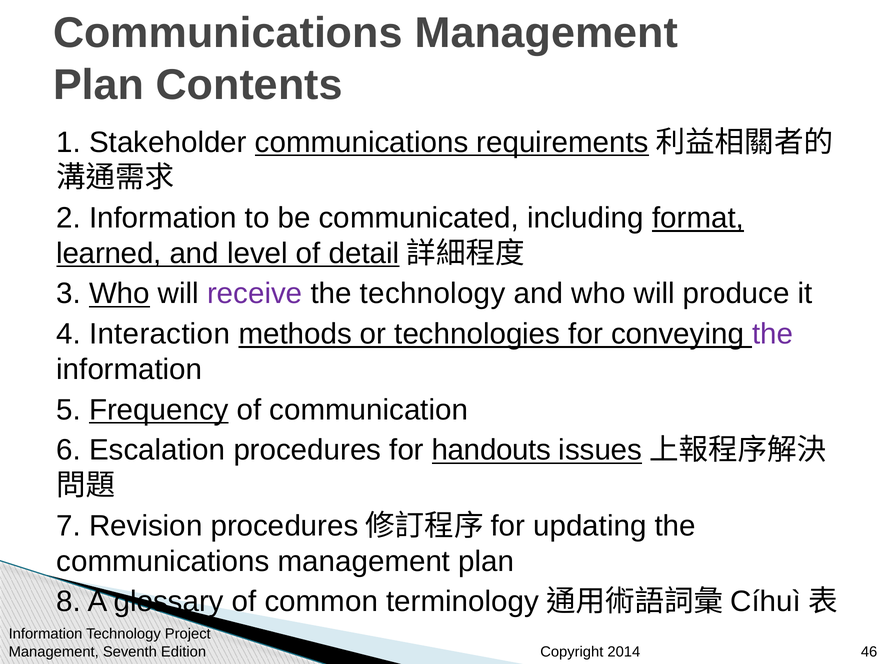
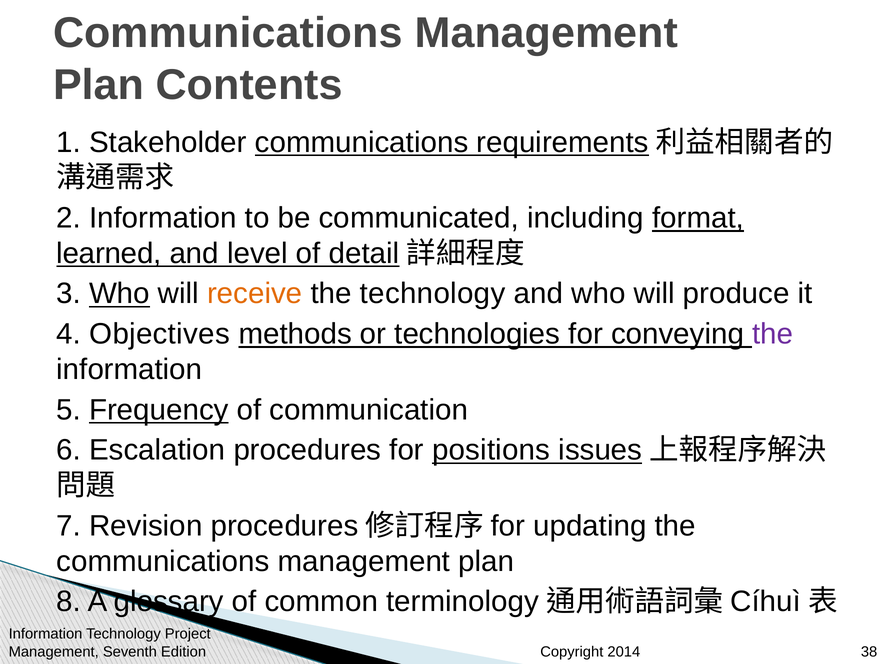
receive colour: purple -> orange
Interaction: Interaction -> Objectives
handouts: handouts -> positions
46: 46 -> 38
